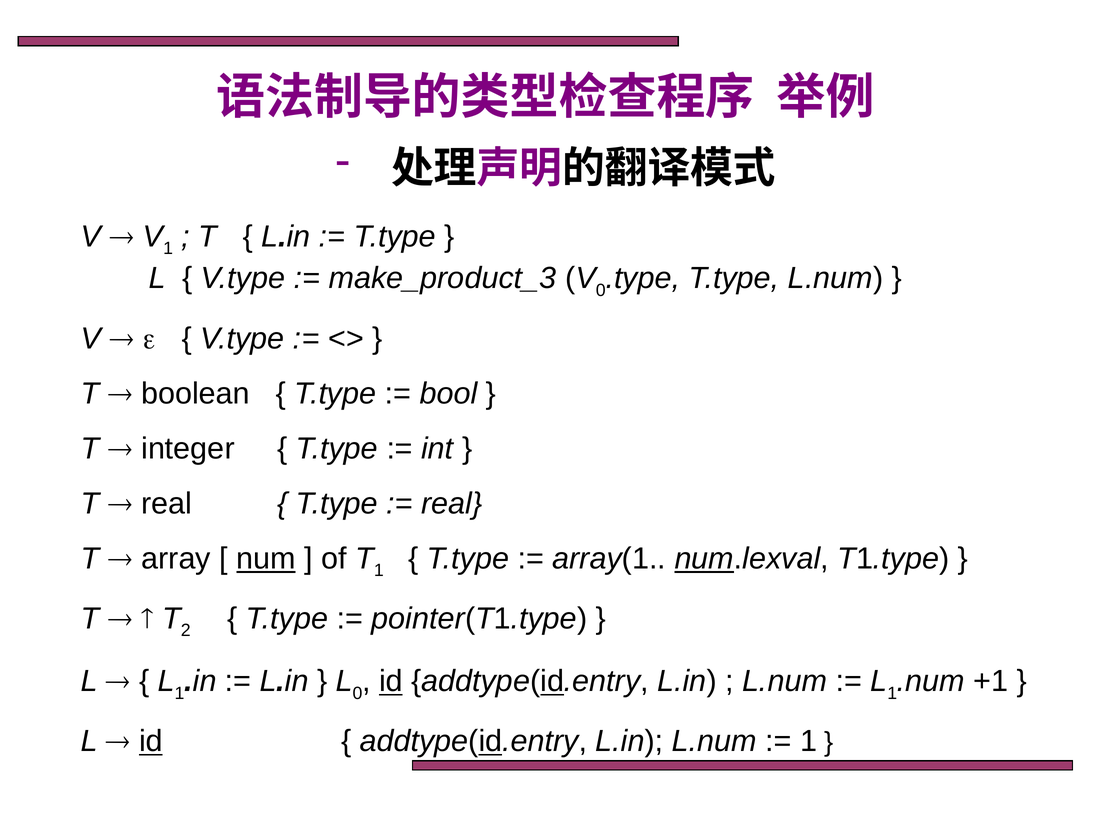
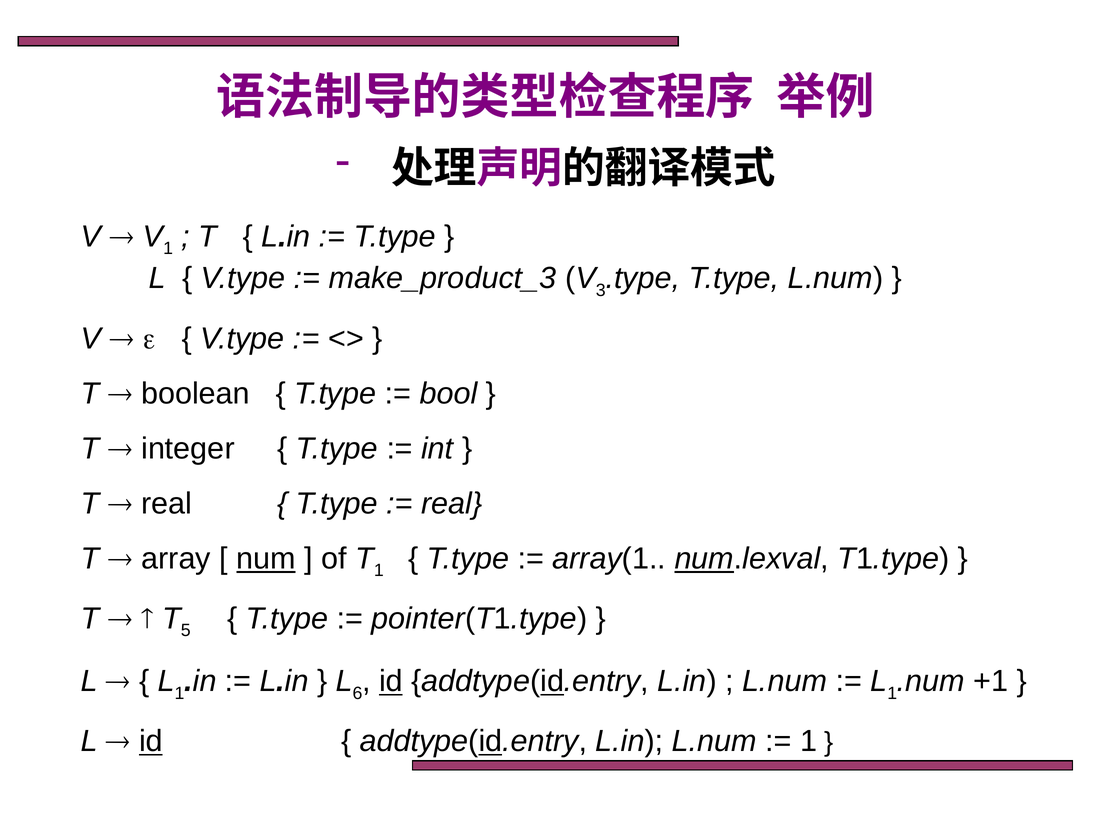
V 0: 0 -> 3
2: 2 -> 5
L 0: 0 -> 6
